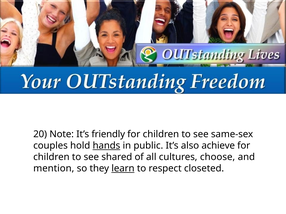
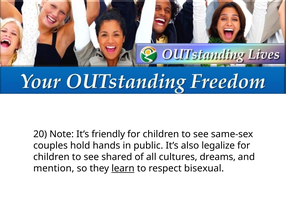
hands underline: present -> none
achieve: achieve -> legalize
choose: choose -> dreams
closeted: closeted -> bisexual
